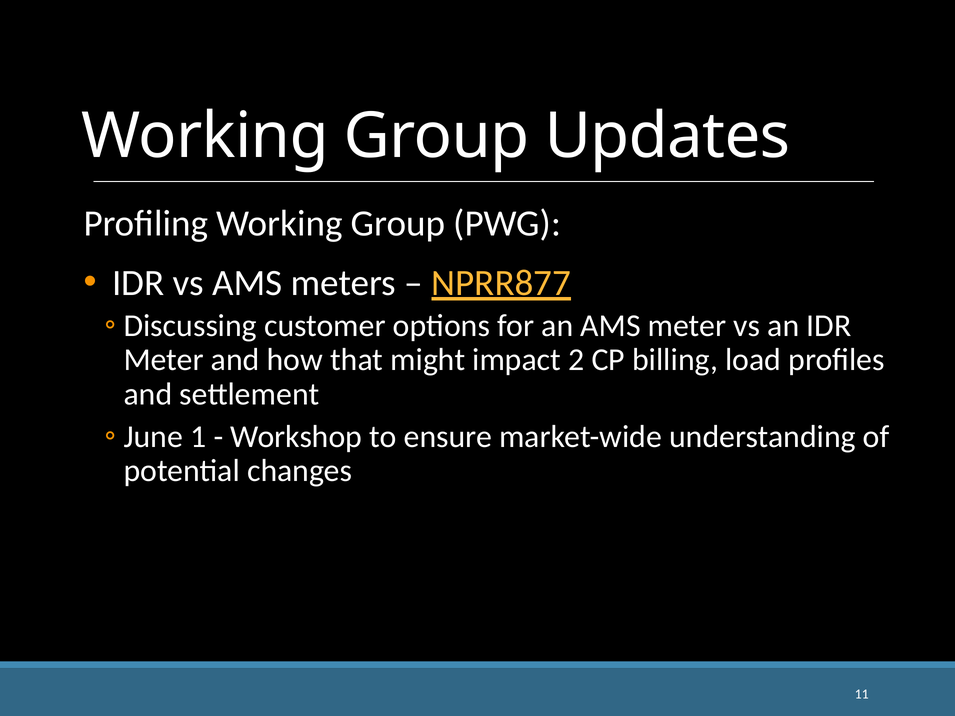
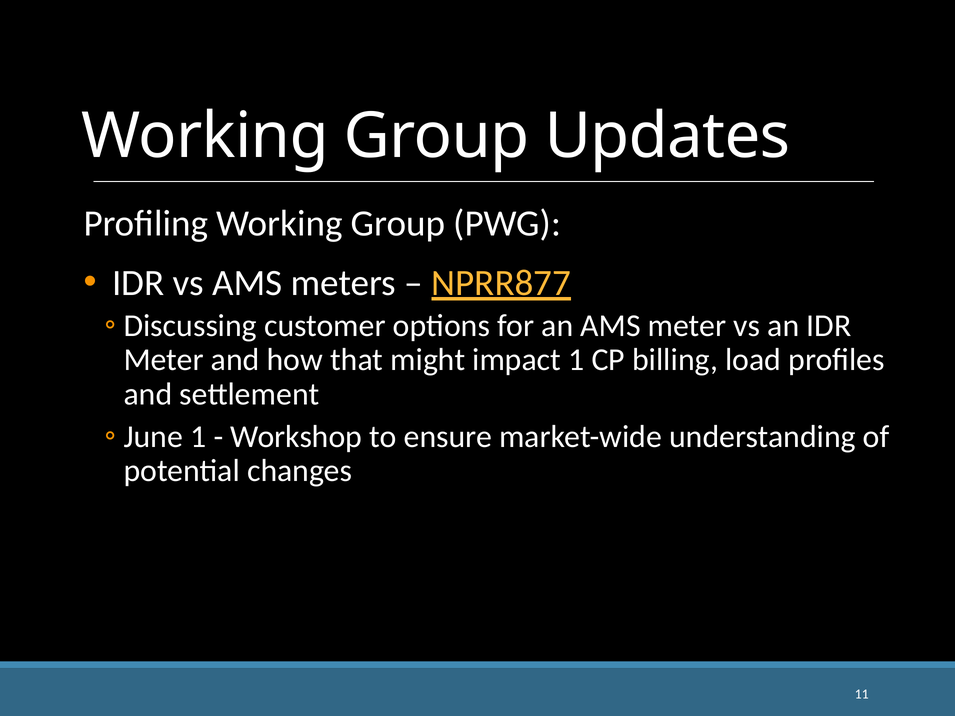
impact 2: 2 -> 1
